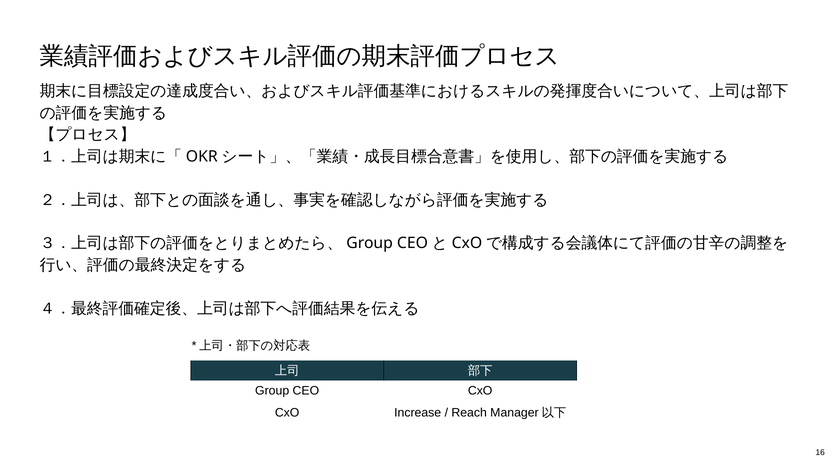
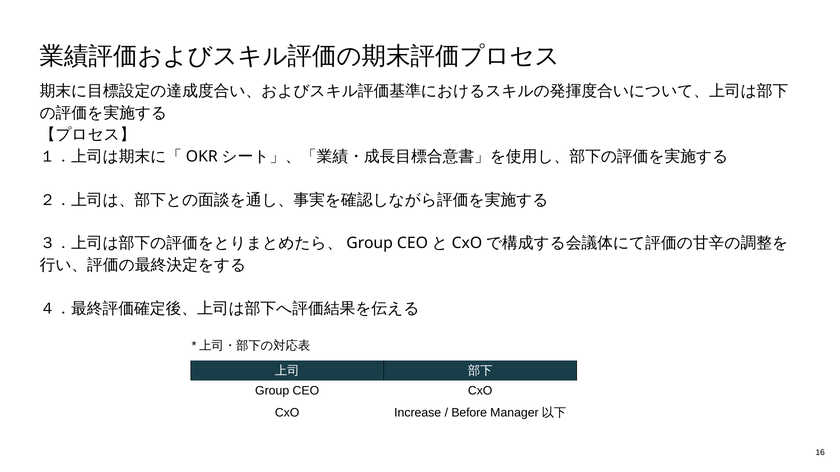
Reach: Reach -> Before
